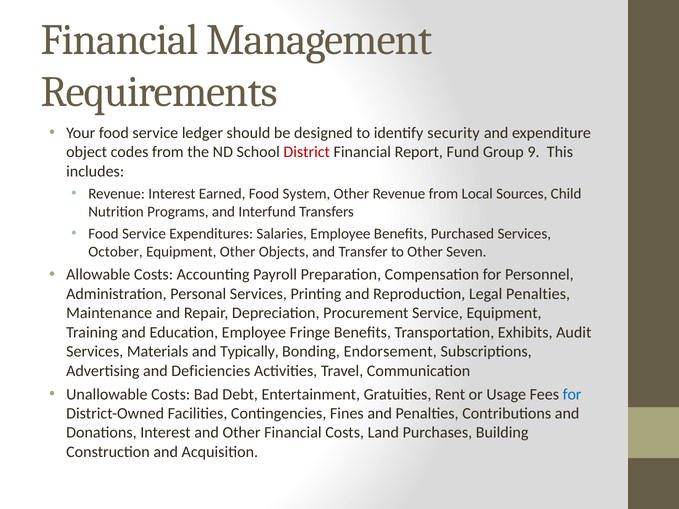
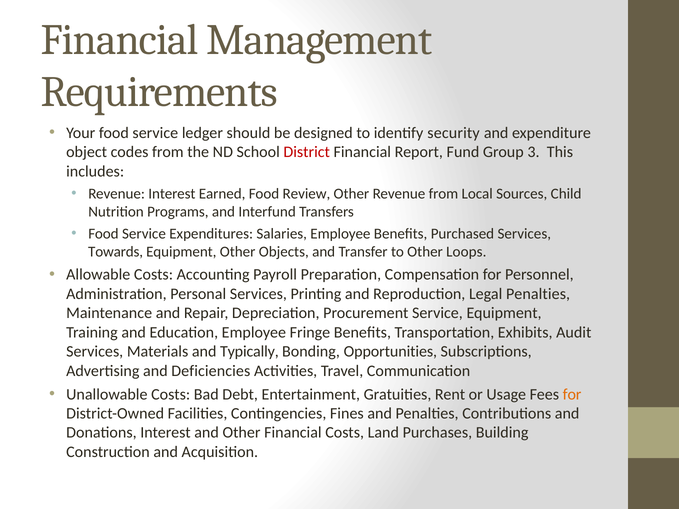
9: 9 -> 3
System: System -> Review
October: October -> Towards
Seven: Seven -> Loops
Endorsement: Endorsement -> Opportunities
for at (572, 394) colour: blue -> orange
